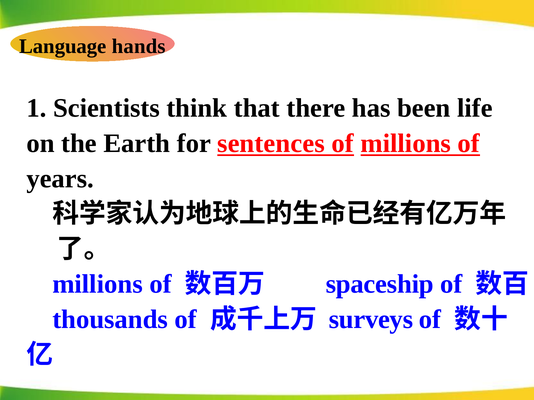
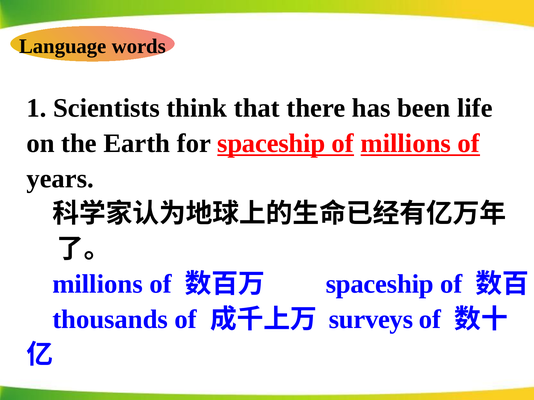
hands: hands -> words
sentences at (271, 144): sentences -> spaceship
